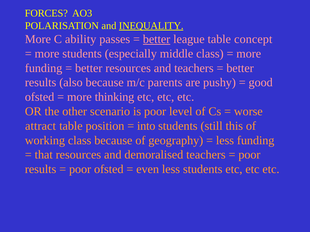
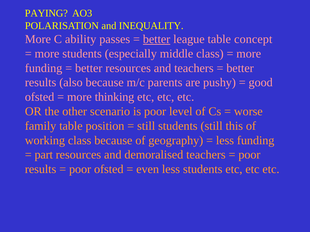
FORCES: FORCES -> PAYING
INEQUALITY underline: present -> none
attract: attract -> family
into at (146, 126): into -> still
that: that -> part
